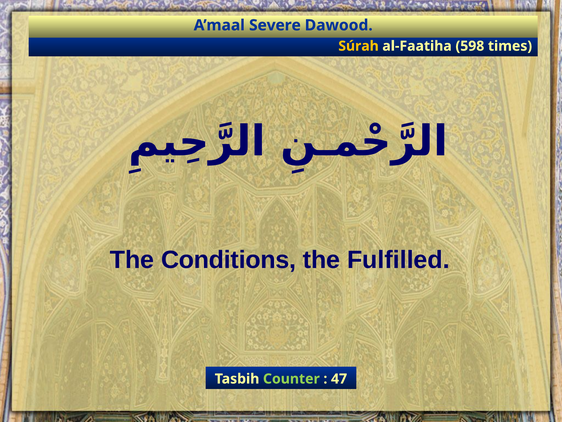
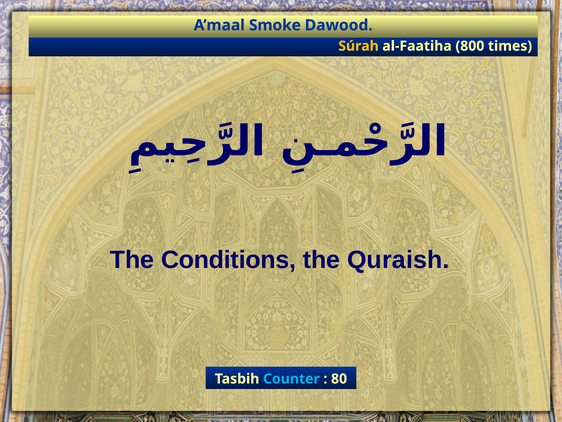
Severe: Severe -> Smoke
598: 598 -> 800
Fulfilled: Fulfilled -> Quraish
Counter colour: light green -> light blue
47: 47 -> 80
